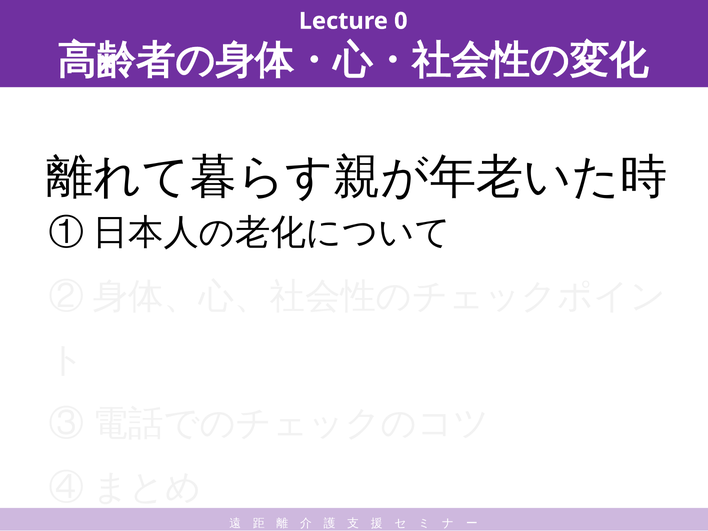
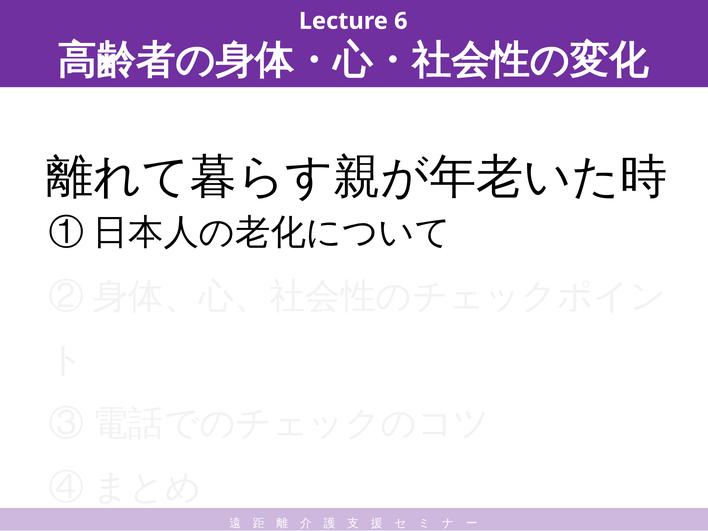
0: 0 -> 6
